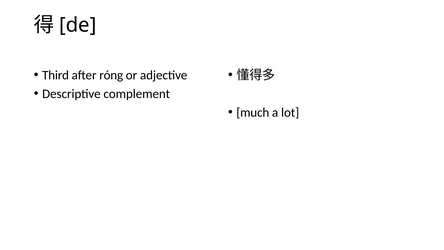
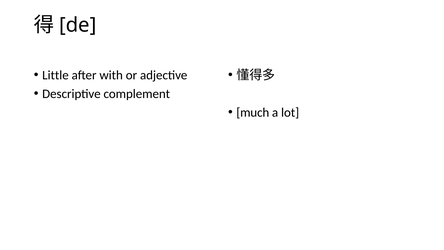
Third: Third -> Little
róng: róng -> with
